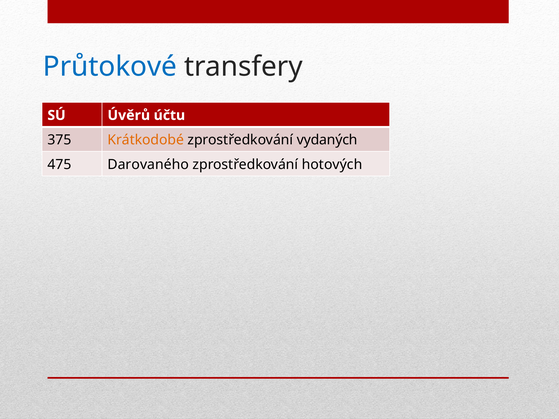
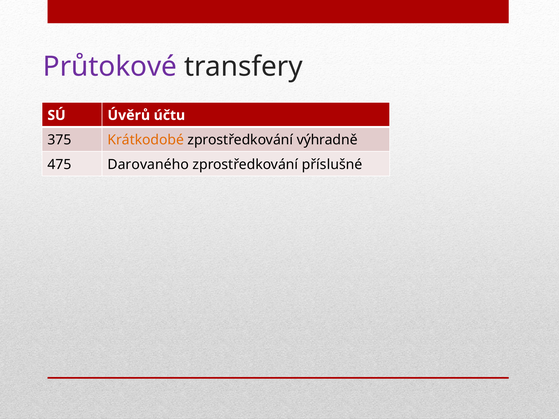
Průtokové colour: blue -> purple
vydaných: vydaných -> výhradně
hotových: hotových -> příslušné
